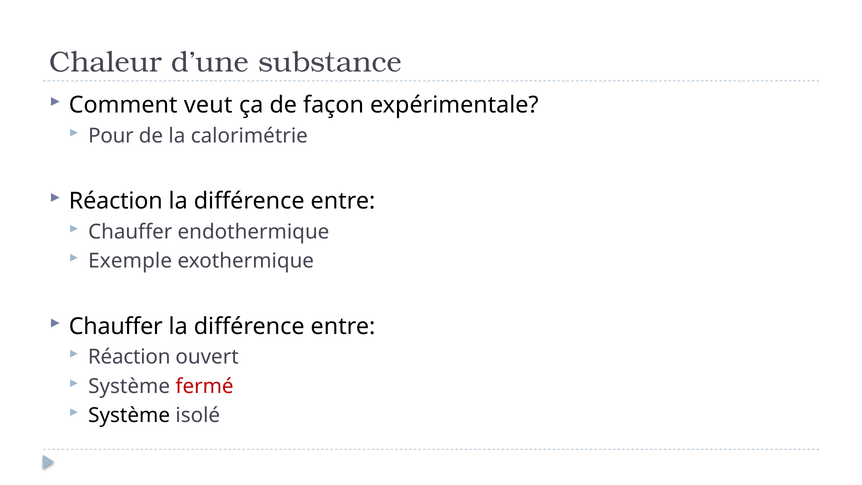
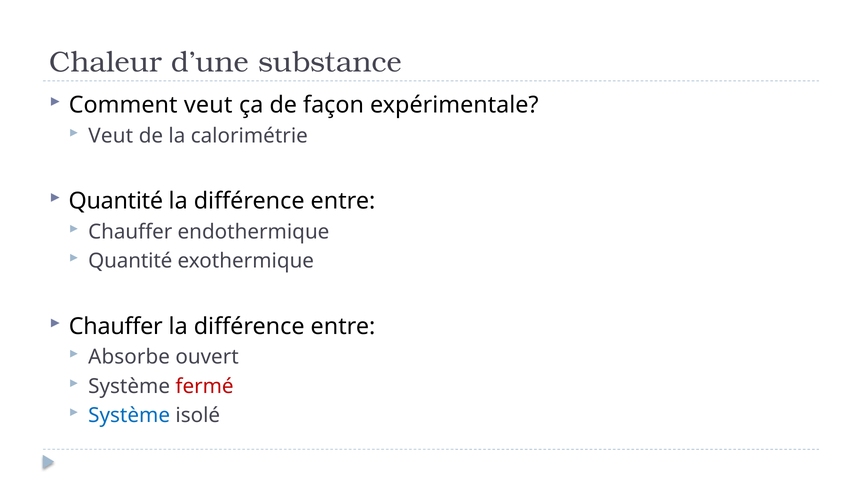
Pour at (111, 136): Pour -> Veut
Réaction at (116, 201): Réaction -> Quantité
Exemple at (130, 261): Exemple -> Quantité
Réaction at (129, 357): Réaction -> Absorbe
Système at (129, 415) colour: black -> blue
